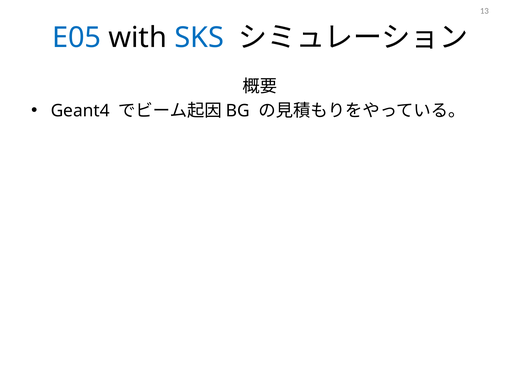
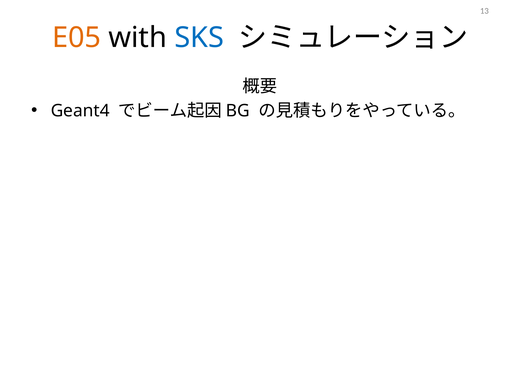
E05 colour: blue -> orange
